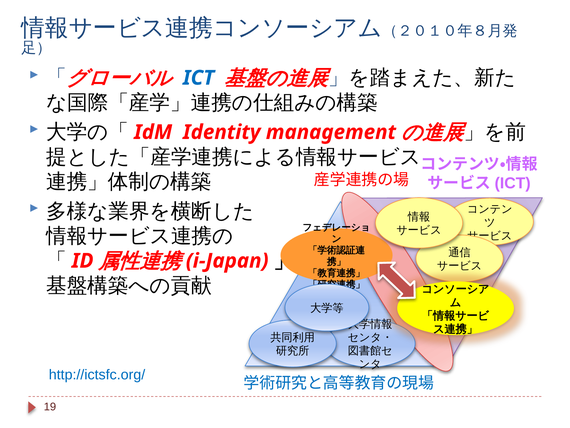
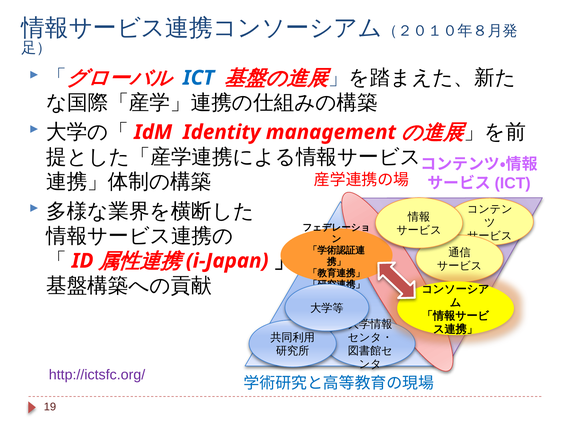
http://ictsfc.org/ colour: blue -> purple
